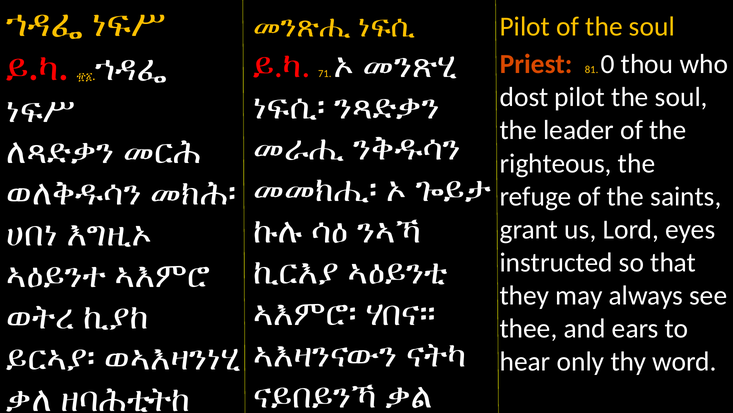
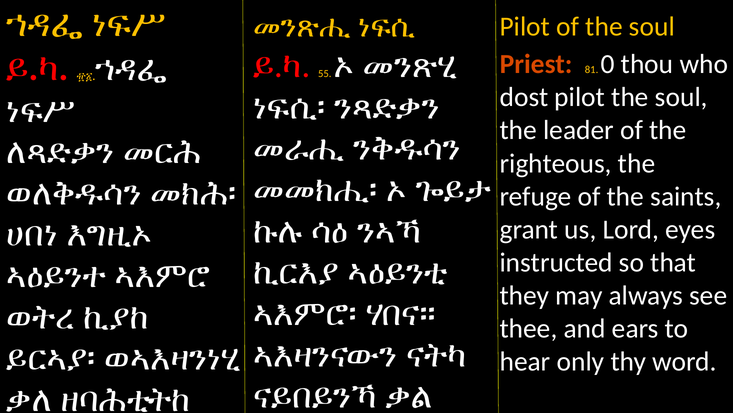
71: 71 -> 55
